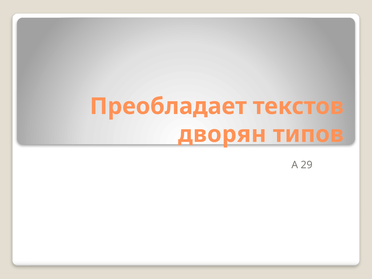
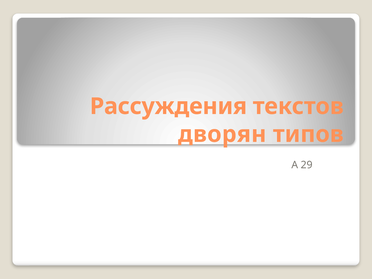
Преобладает: Преобладает -> Рассуждения
